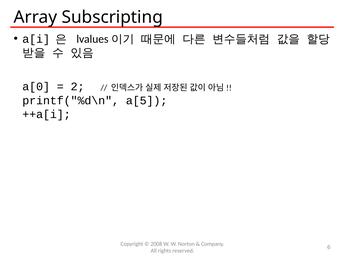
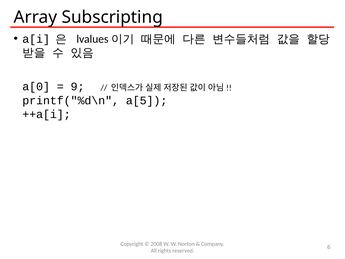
2: 2 -> 9
